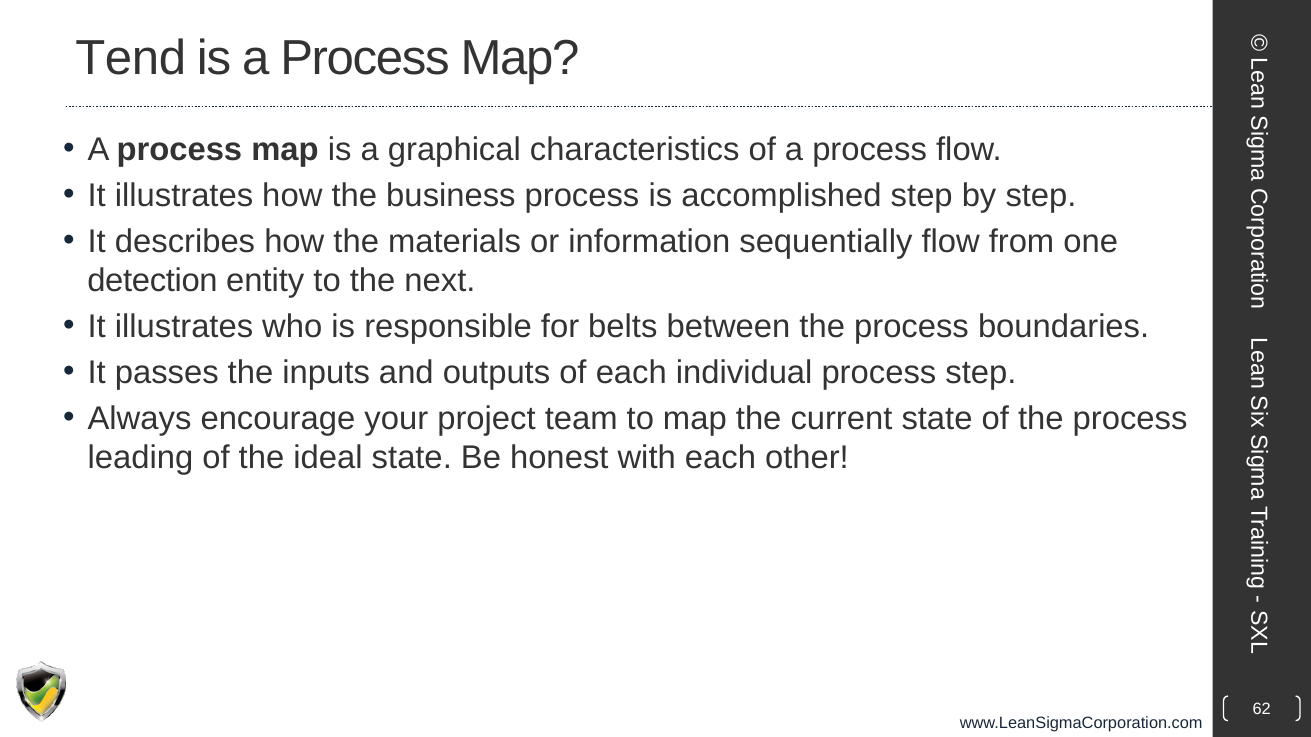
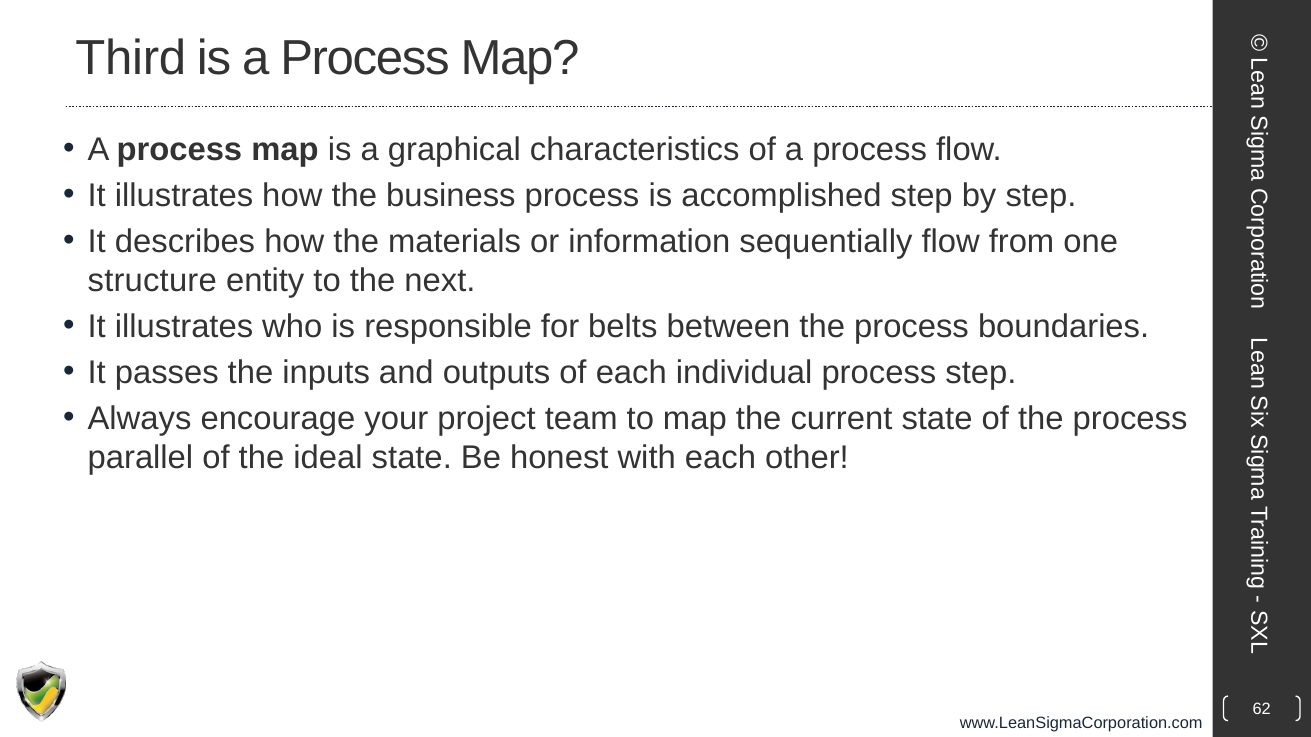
Tend: Tend -> Third
detection: detection -> structure
leading: leading -> parallel
